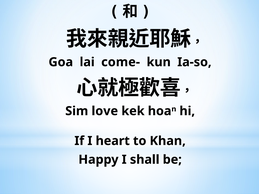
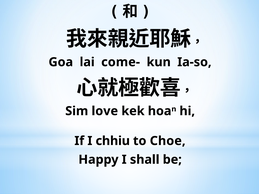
heart: heart -> chhiu
Khan: Khan -> Choe
